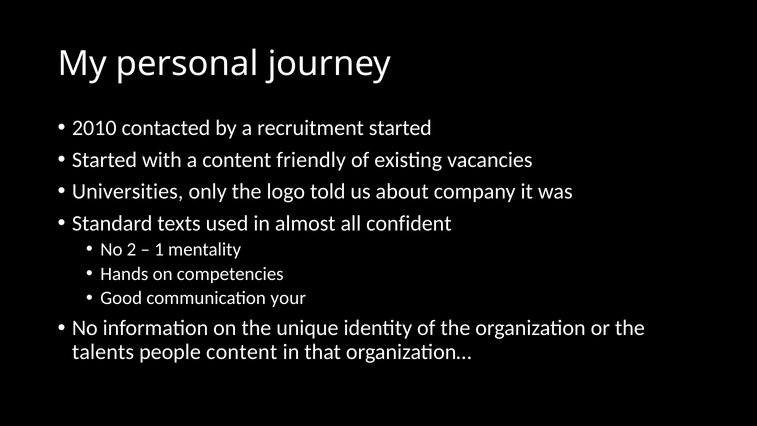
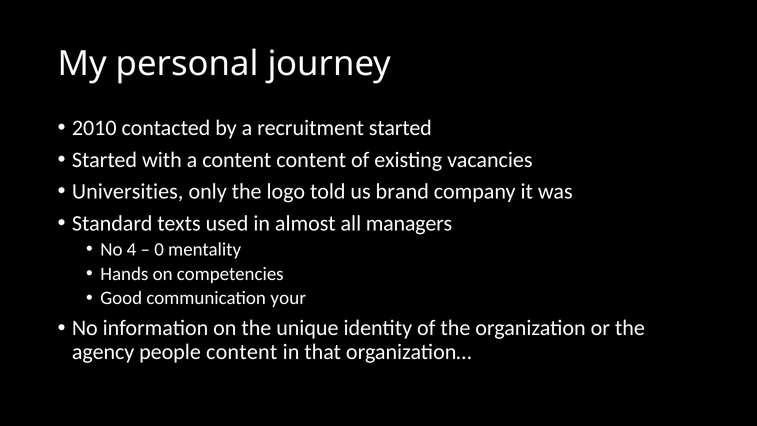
content friendly: friendly -> content
about: about -> brand
confident: confident -> managers
2: 2 -> 4
1: 1 -> 0
talents: talents -> agency
